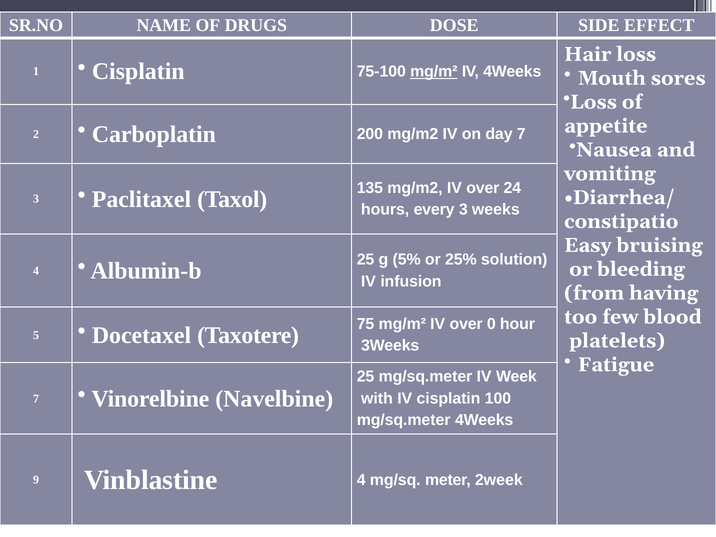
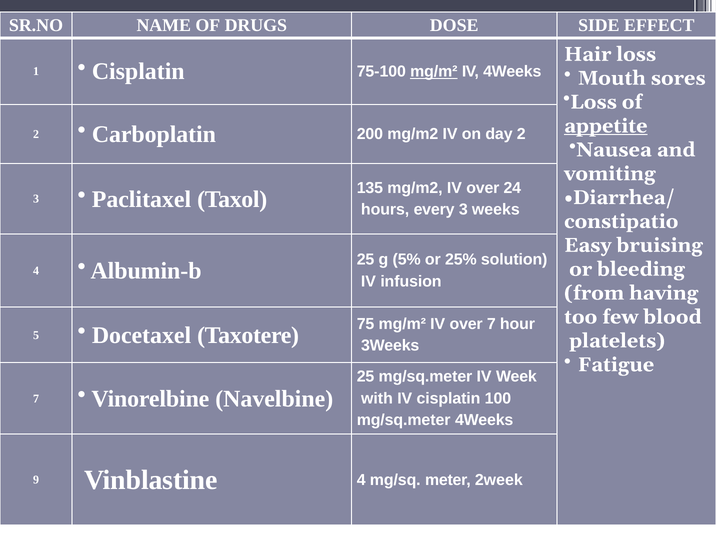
appetite underline: none -> present
day 7: 7 -> 2
over 0: 0 -> 7
